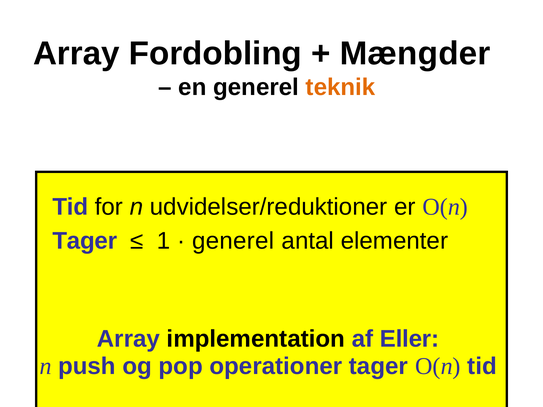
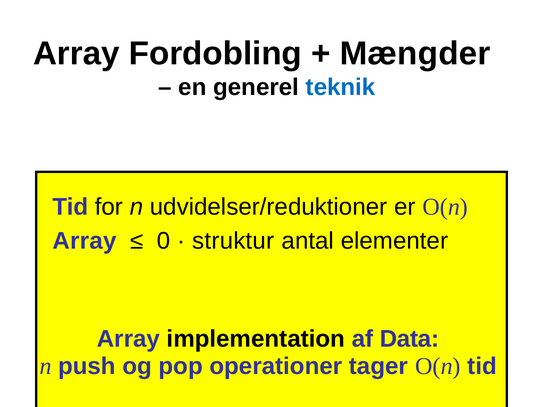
teknik colour: orange -> blue
Tager at (85, 241): Tager -> Array
1: 1 -> 0
generel at (233, 241): generel -> struktur
Eller: Eller -> Data
